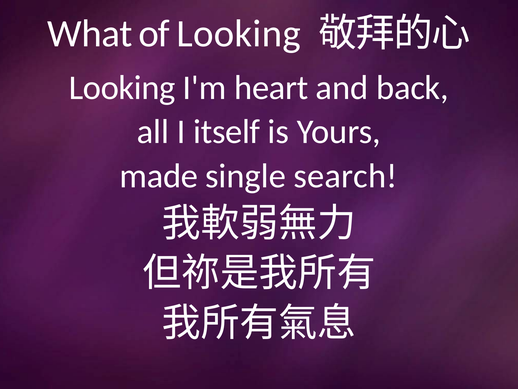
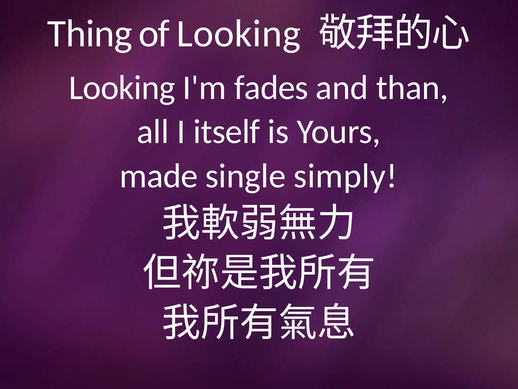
What: What -> Thing
heart: heart -> fades
back: back -> than
search: search -> simply
